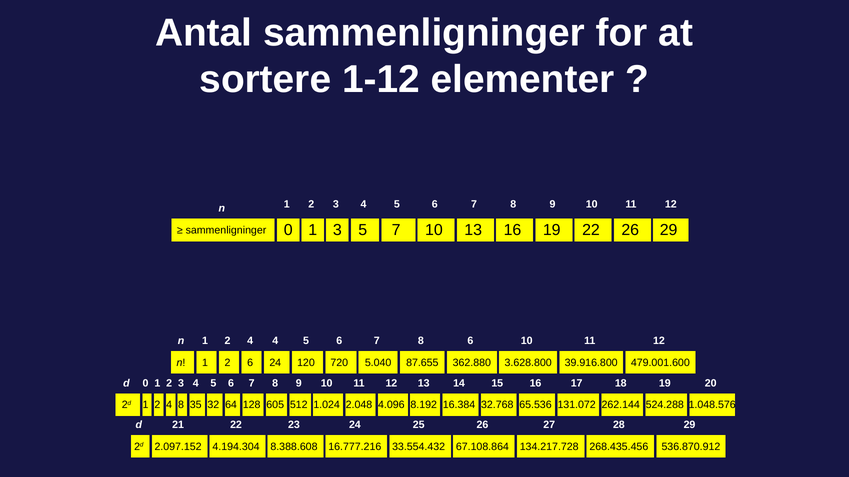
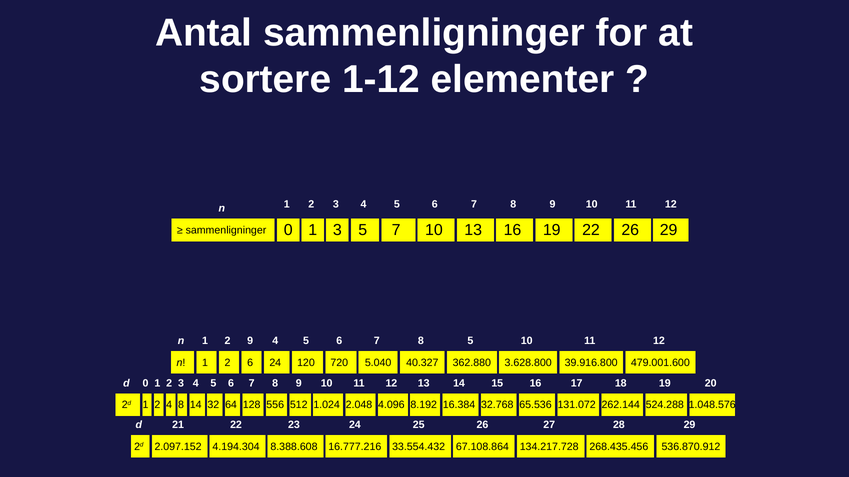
n 1 2 4: 4 -> 9
8 6: 6 -> 5
87.655: 87.655 -> 40.327
8 35: 35 -> 14
605: 605 -> 556
